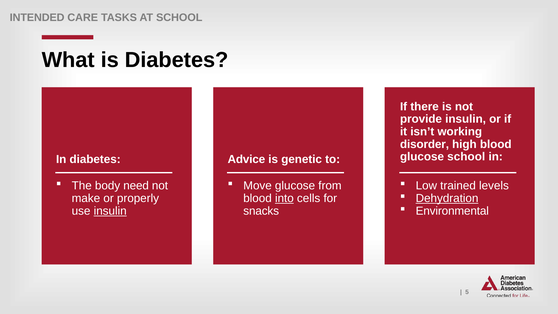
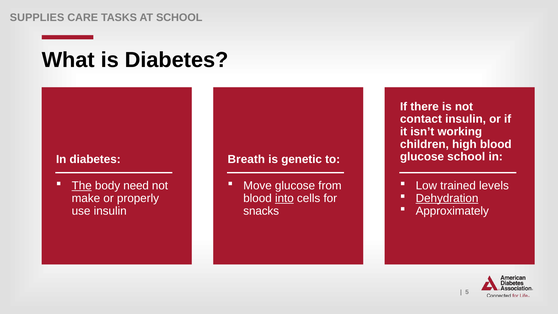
INTENDED: INTENDED -> SUPPLIES
provide: provide -> contact
disorder: disorder -> children
Advice: Advice -> Breath
The underline: none -> present
Environmental: Environmental -> Approximately
insulin at (110, 211) underline: present -> none
